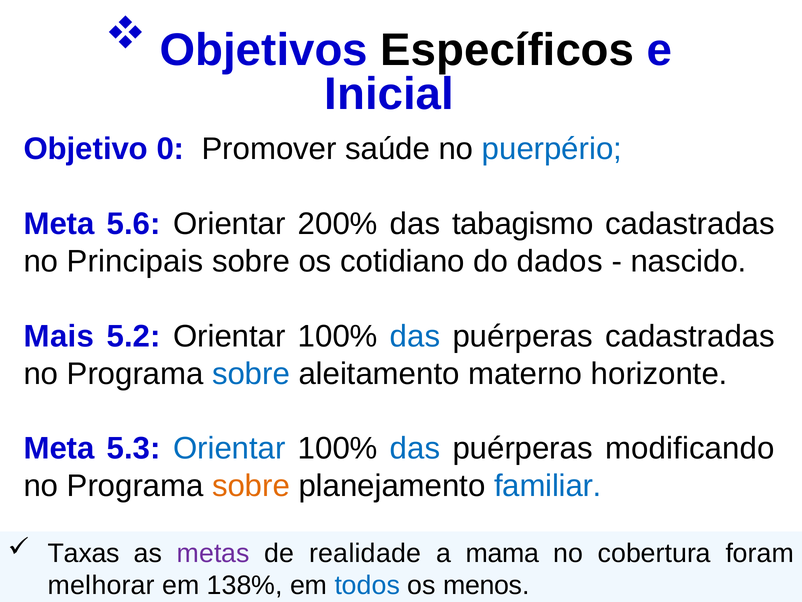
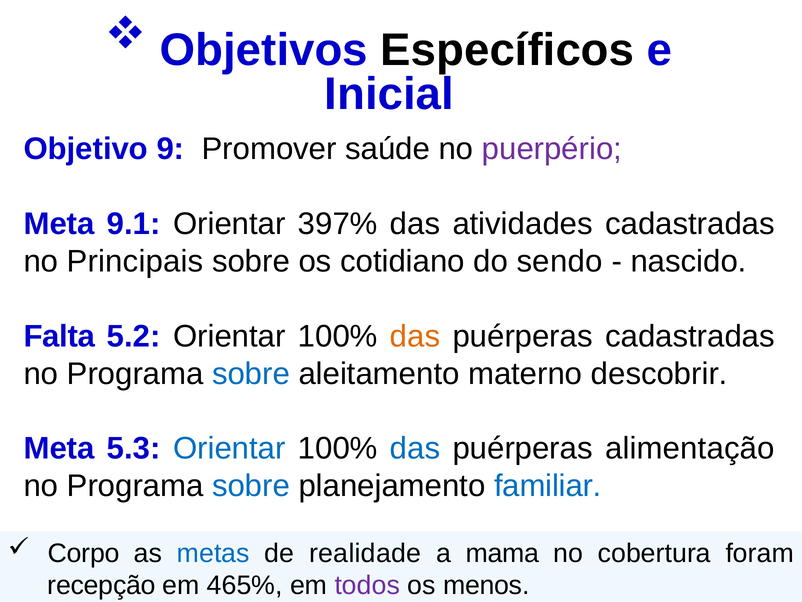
0: 0 -> 9
puerpério colour: blue -> purple
5.6: 5.6 -> 9.1
200%: 200% -> 397%
tabagismo: tabagismo -> atividades
dados: dados -> sendo
Mais: Mais -> Falta
das at (415, 336) colour: blue -> orange
horizonte: horizonte -> descobrir
modificando: modificando -> alimentação
sobre at (251, 486) colour: orange -> blue
Taxas: Taxas -> Corpo
metas colour: purple -> blue
melhorar: melhorar -> recepção
138%: 138% -> 465%
todos colour: blue -> purple
